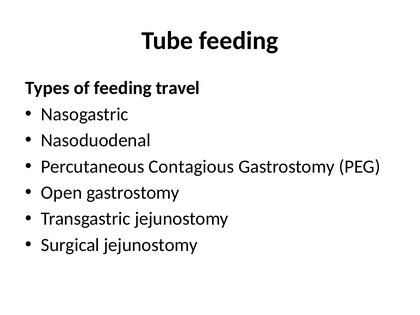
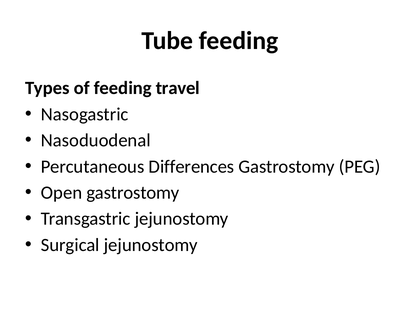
Contagious: Contagious -> Differences
